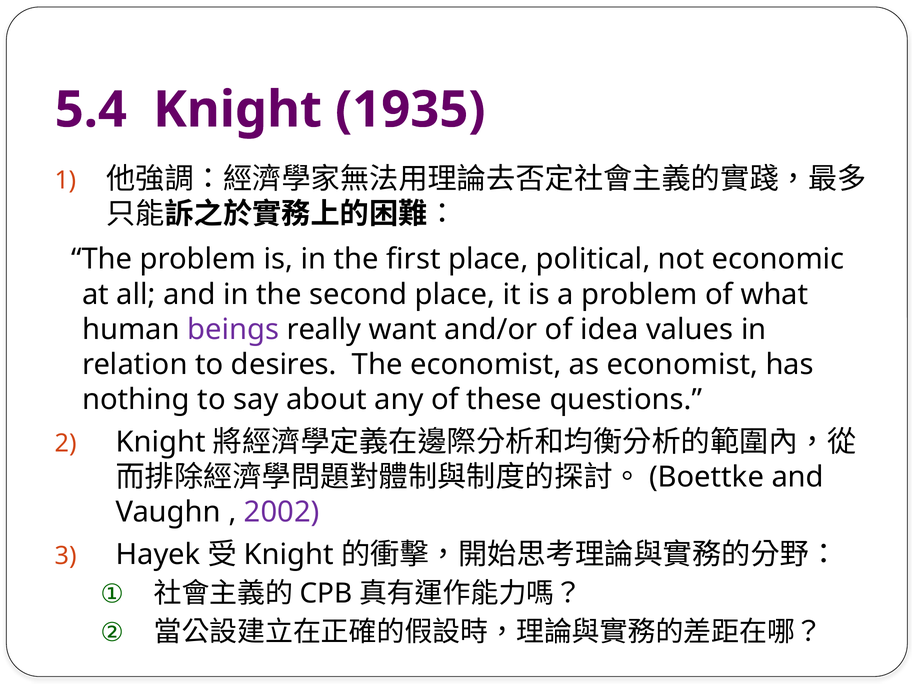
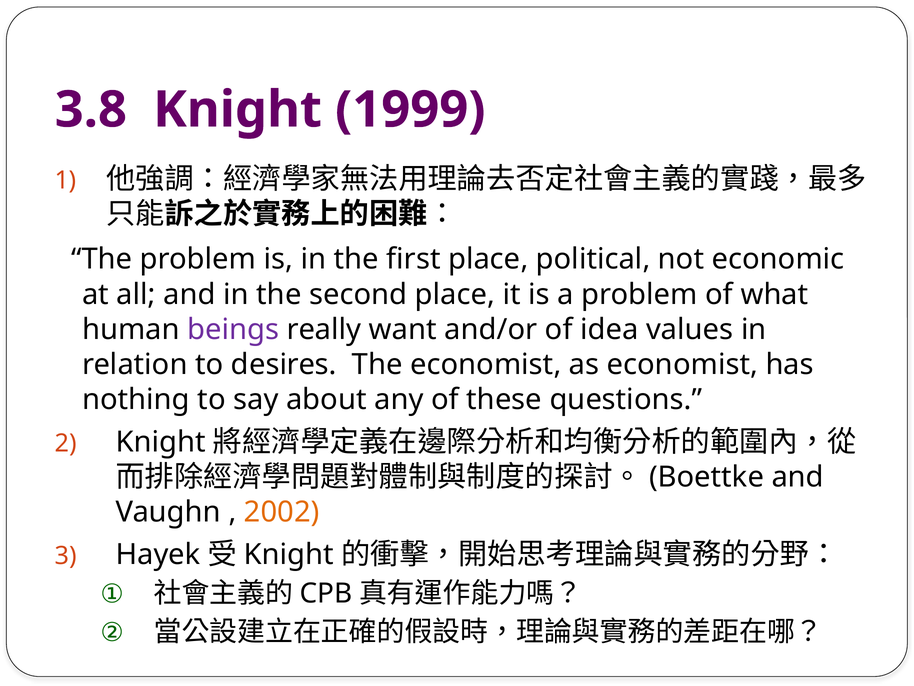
5.4: 5.4 -> 3.8
1935: 1935 -> 1999
2002 colour: purple -> orange
